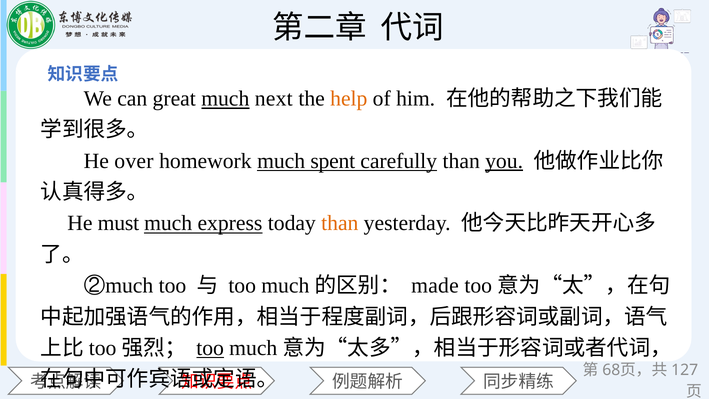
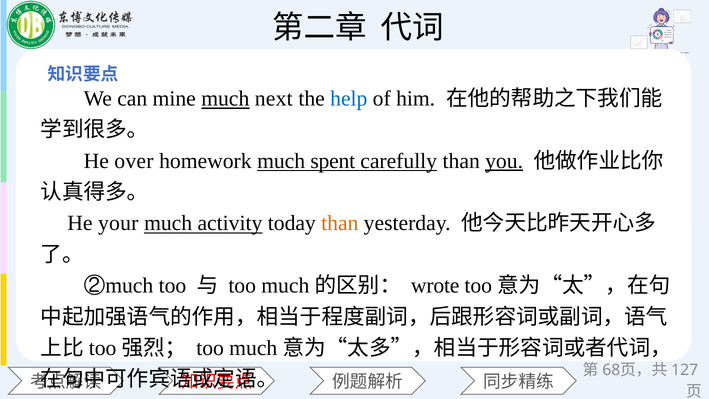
great: great -> mine
help colour: orange -> blue
must: must -> your
express: express -> activity
made: made -> wrote
too at (210, 348) underline: present -> none
